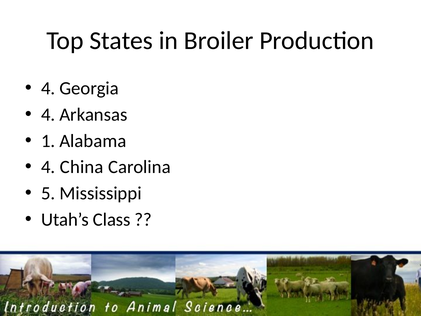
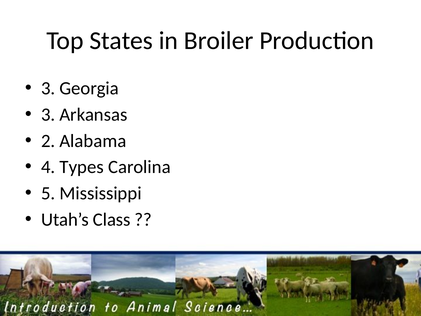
4 at (48, 88): 4 -> 3
4 at (48, 115): 4 -> 3
1: 1 -> 2
China: China -> Types
